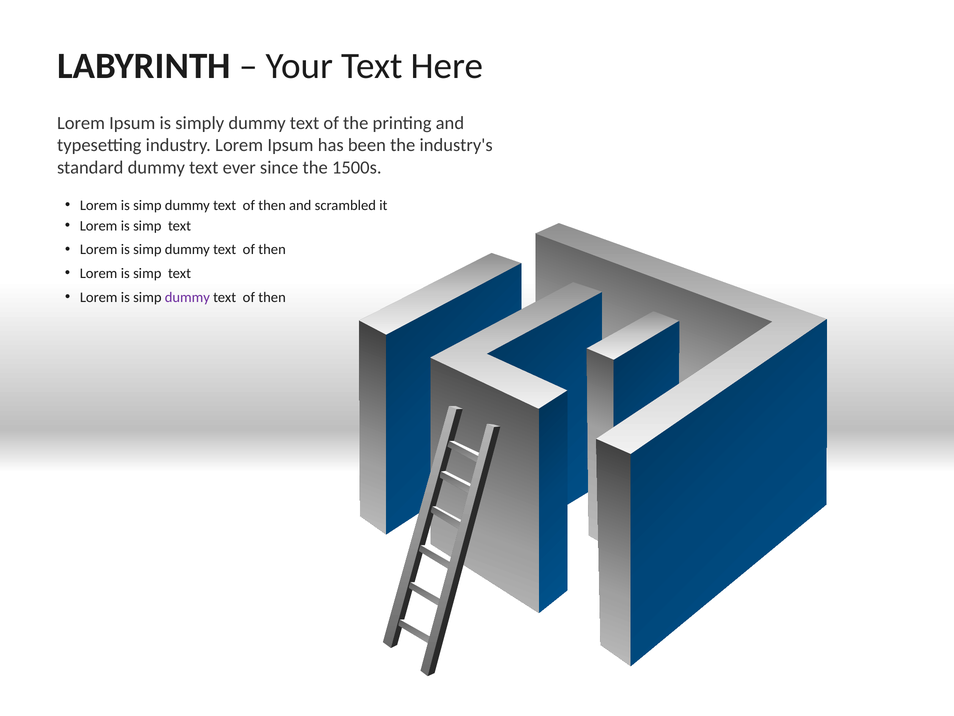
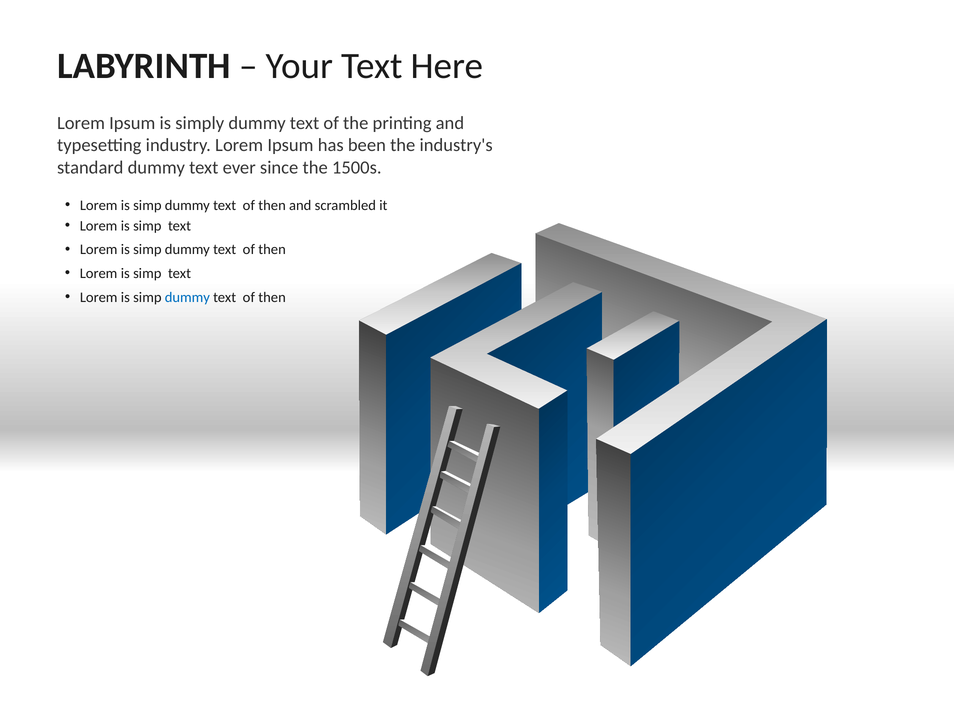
dummy at (187, 297) colour: purple -> blue
